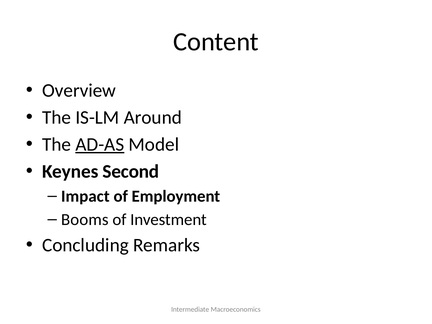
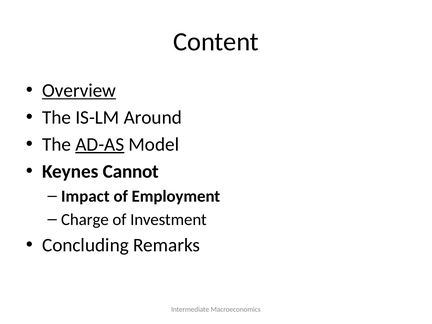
Overview underline: none -> present
Second: Second -> Cannot
Booms: Booms -> Charge
